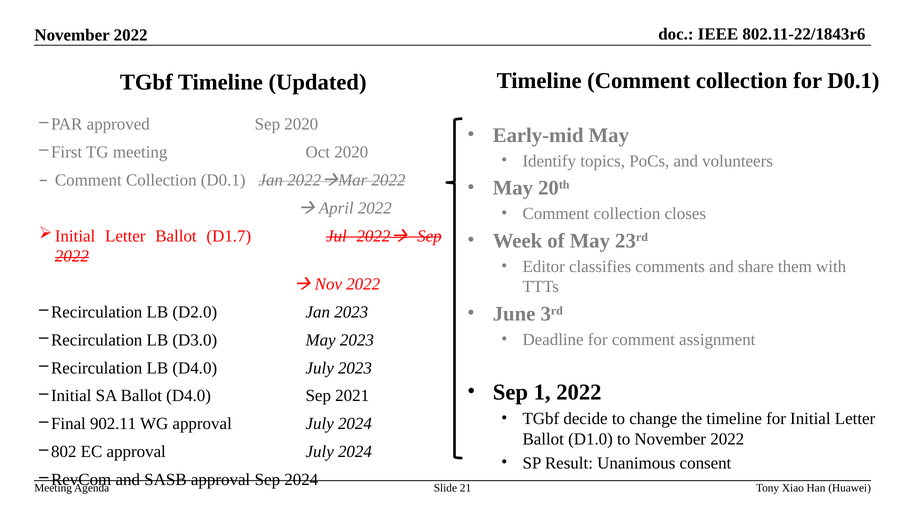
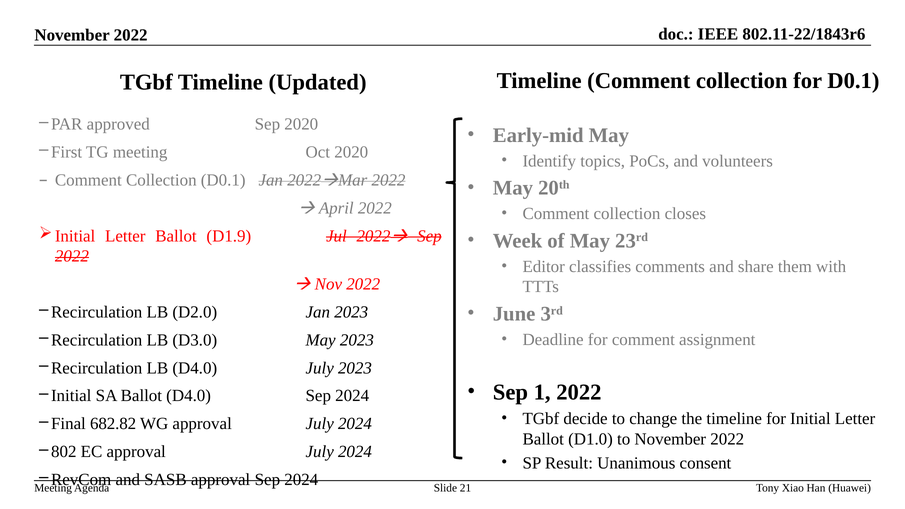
D1.7: D1.7 -> D1.9
D4.0 Sep 2021: 2021 -> 2024
902.11: 902.11 -> 682.82
